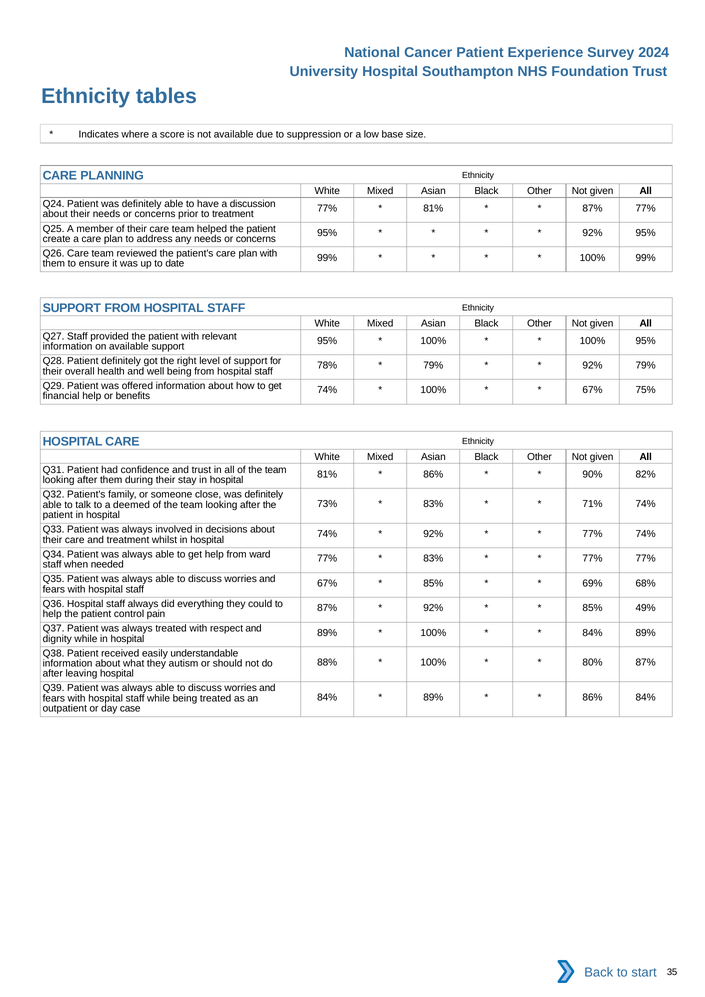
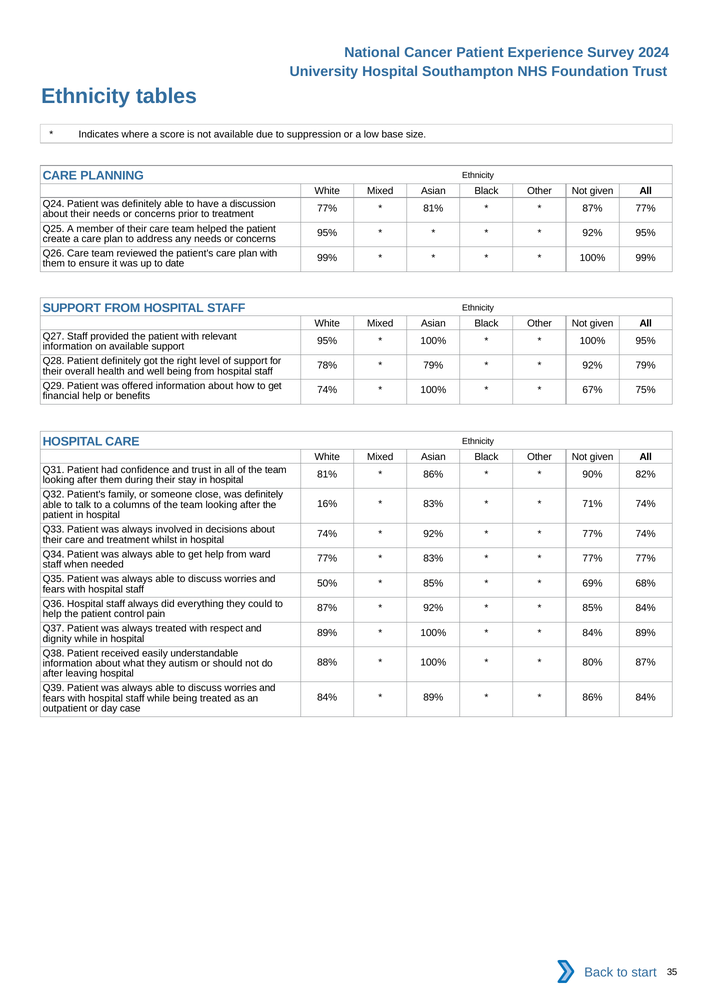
73%: 73% -> 16%
deemed: deemed -> columns
67% at (327, 584): 67% -> 50%
85% 49%: 49% -> 84%
